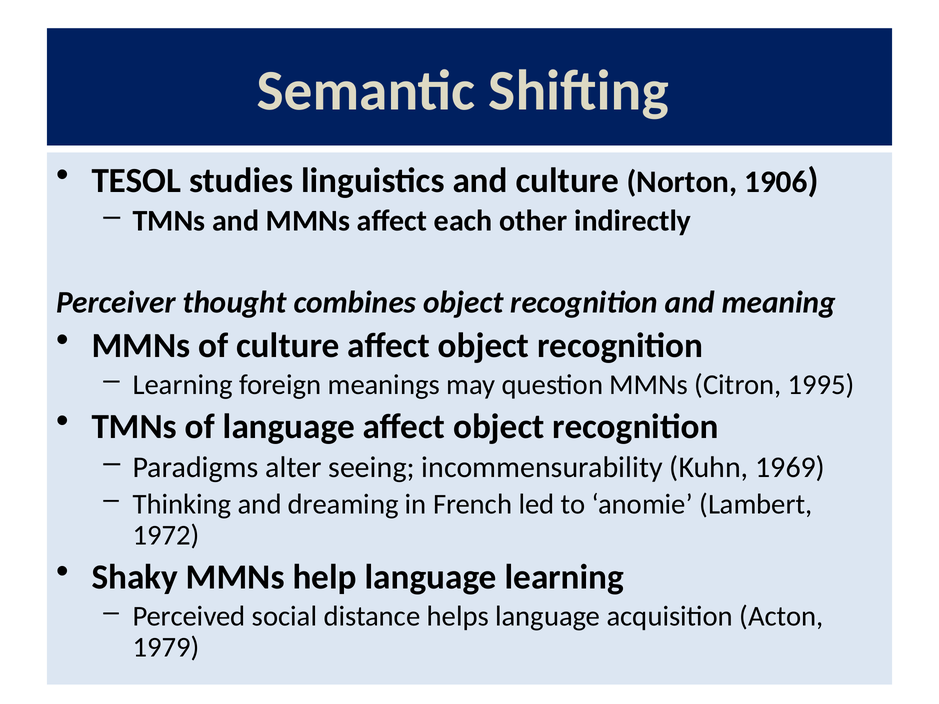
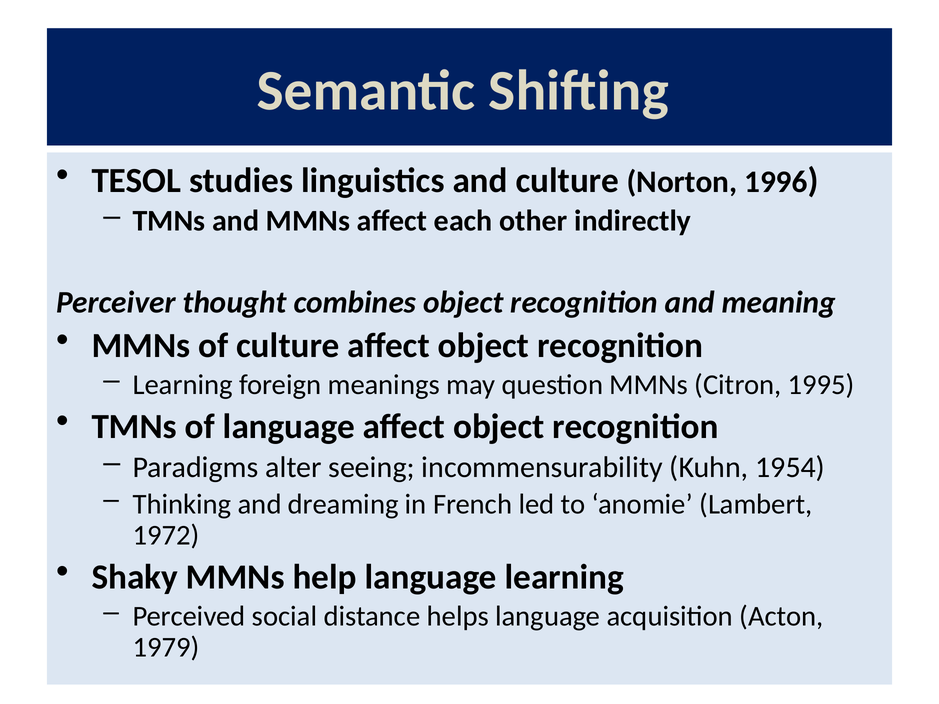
1906: 1906 -> 1996
1969: 1969 -> 1954
